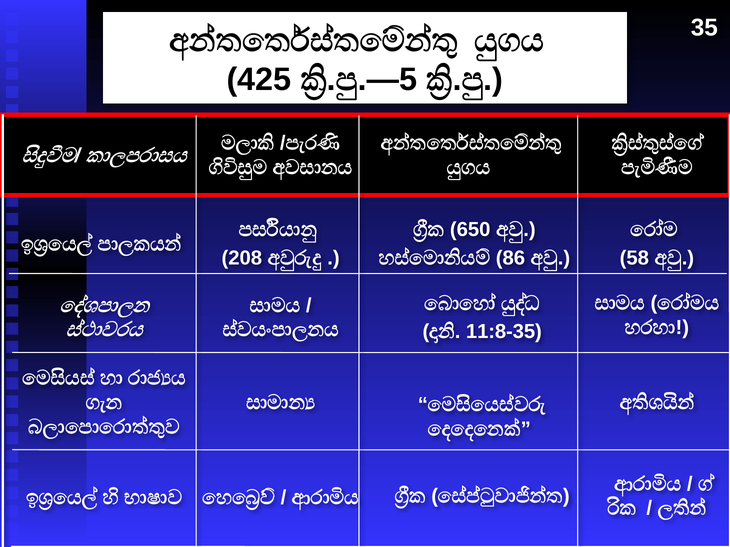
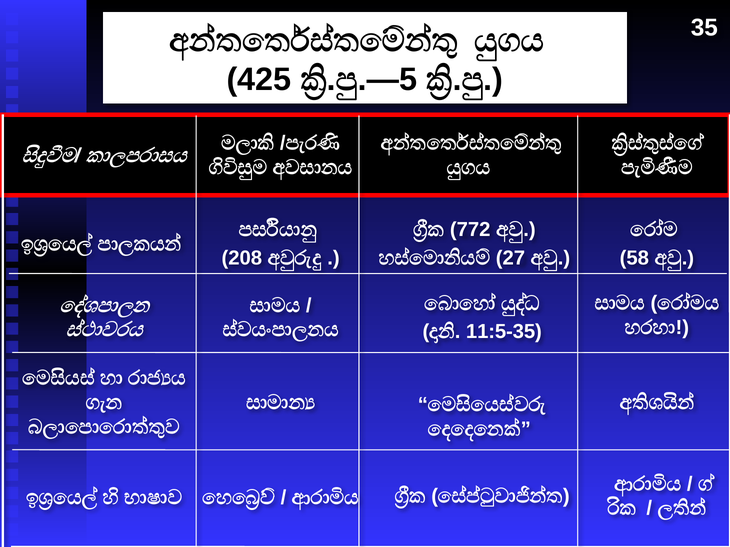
650: 650 -> 772
86: 86 -> 27
11:8-35: 11:8-35 -> 11:5-35
